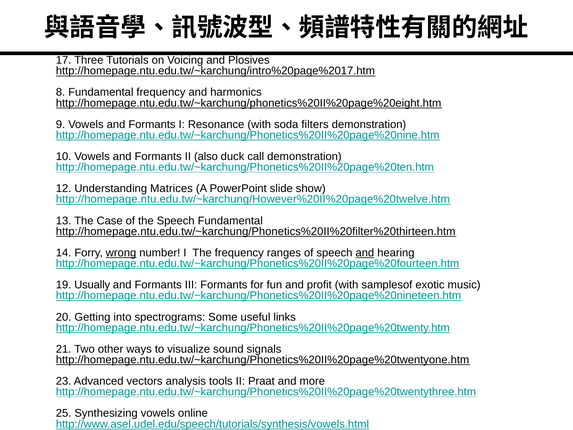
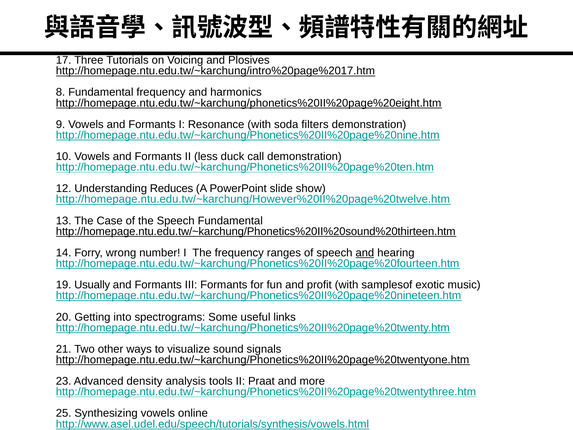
also: also -> less
Matrices: Matrices -> Reduces
http://homepage.ntu.edu.tw/~karchung/Phonetics%20II%20filter%20thirteen.htm: http://homepage.ntu.edu.tw/~karchung/Phonetics%20II%20filter%20thirteen.htm -> http://homepage.ntu.edu.tw/~karchung/Phonetics%20II%20sound%20thirteen.htm
wrong underline: present -> none
vectors: vectors -> density
